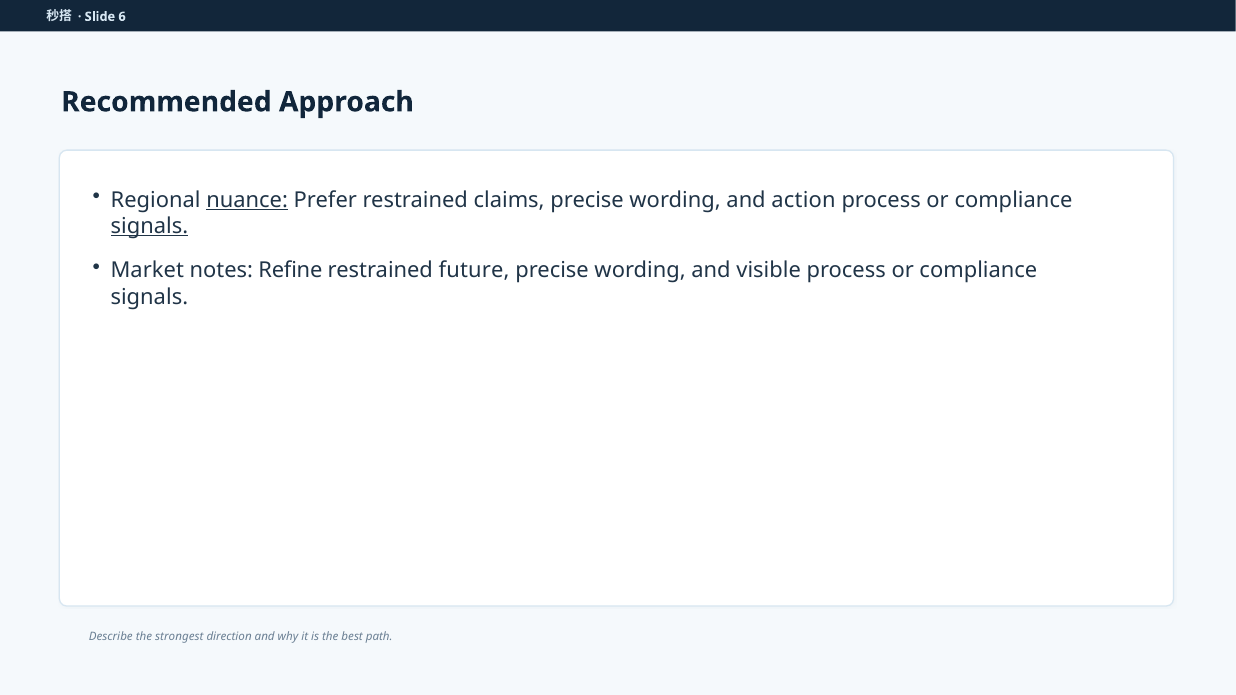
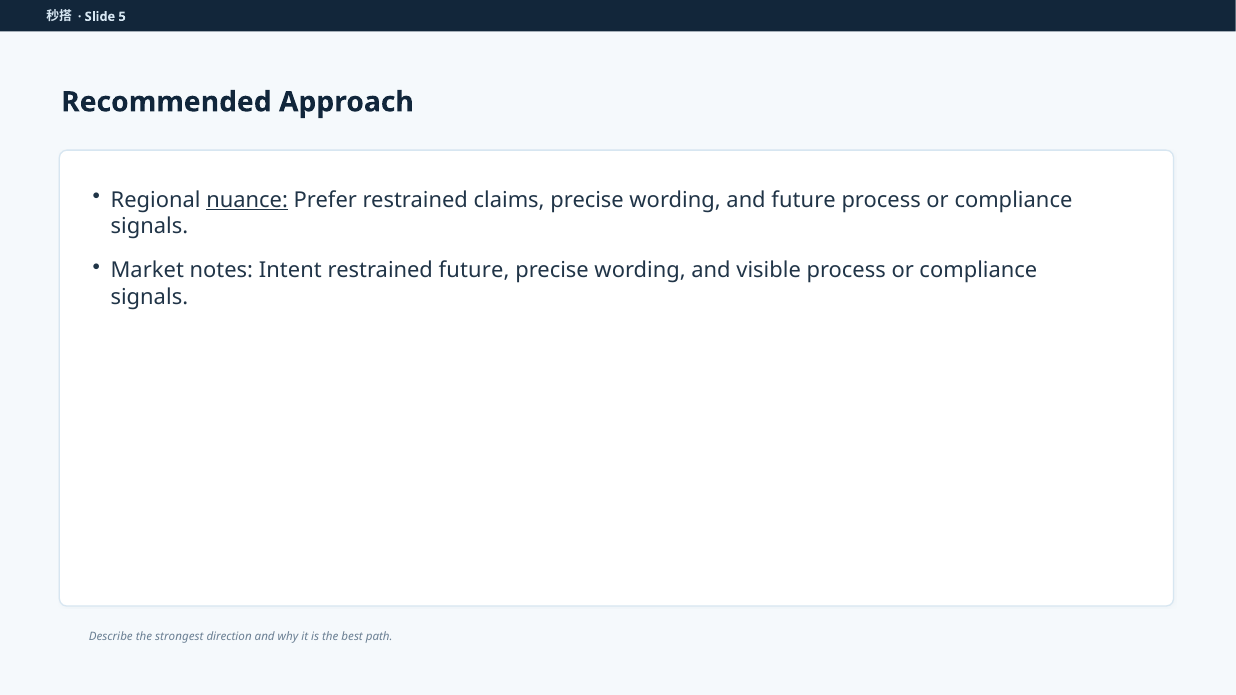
6: 6 -> 5
and action: action -> future
signals at (149, 226) underline: present -> none
Refine: Refine -> Intent
